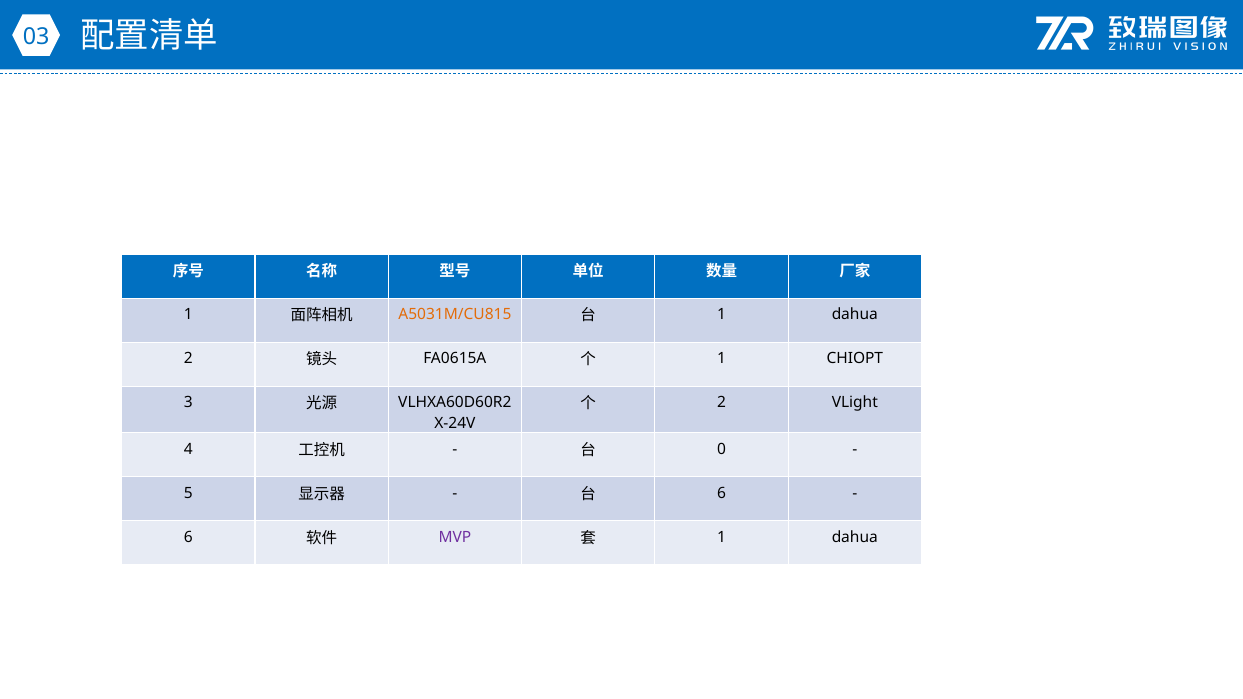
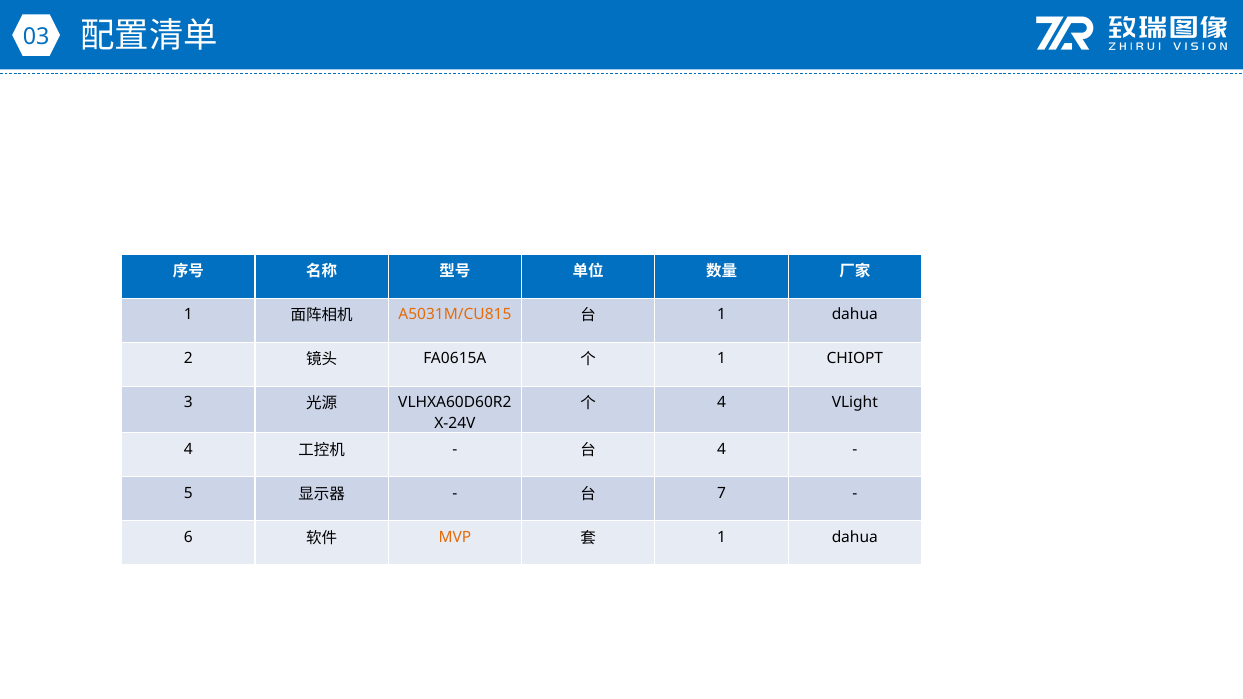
2 at (722, 402): 2 -> 4
0 at (722, 449): 0 -> 4
6 at (722, 493): 6 -> 7
MVP colour: purple -> orange
